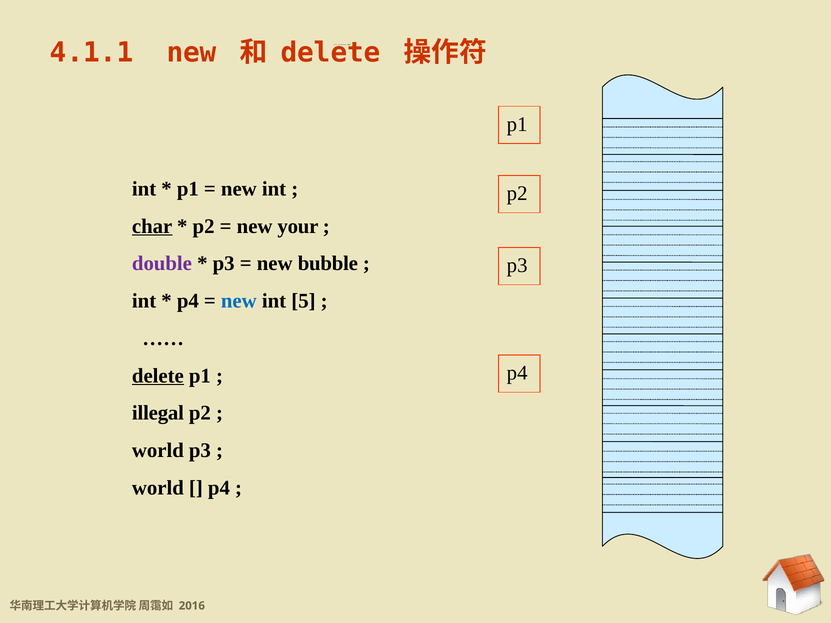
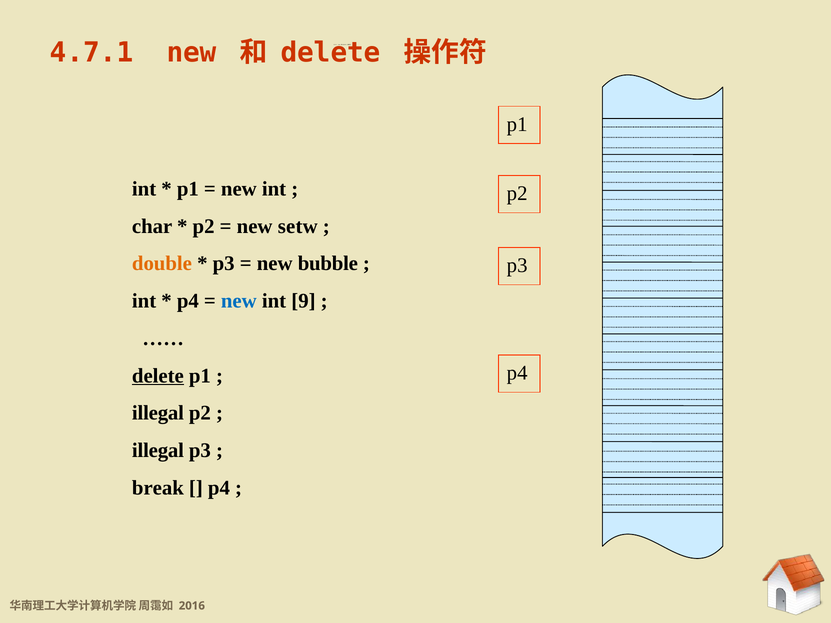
4.1.1: 4.1.1 -> 4.7.1
char underline: present -> none
your: your -> setw
double colour: purple -> orange
5: 5 -> 9
world at (158, 451): world -> illegal
world at (158, 488): world -> break
